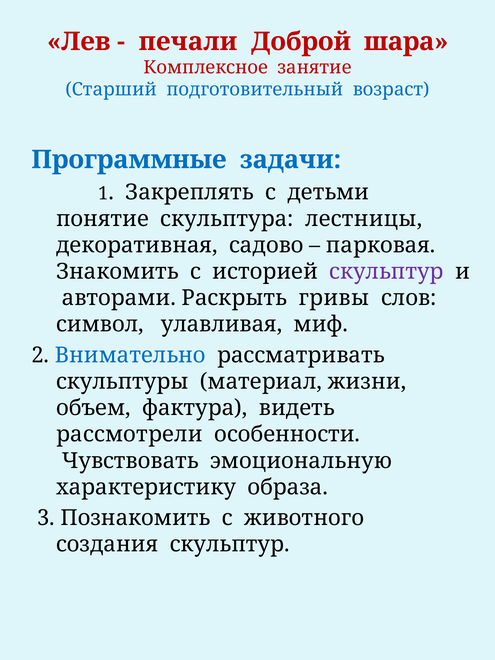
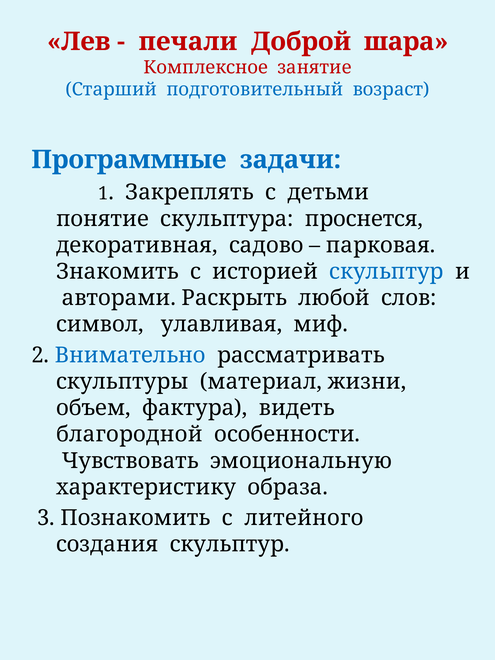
лестницы: лестницы -> проснется
скульптур at (386, 272) colour: purple -> blue
гривы: гривы -> любой
рассмотрели: рассмотрели -> благородной
животного: животного -> литейного
